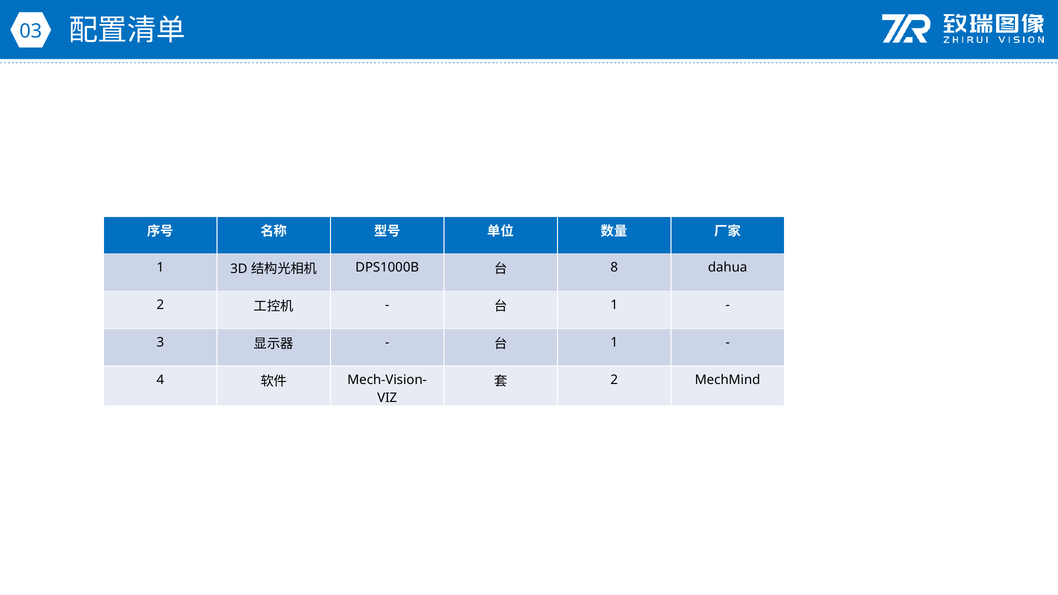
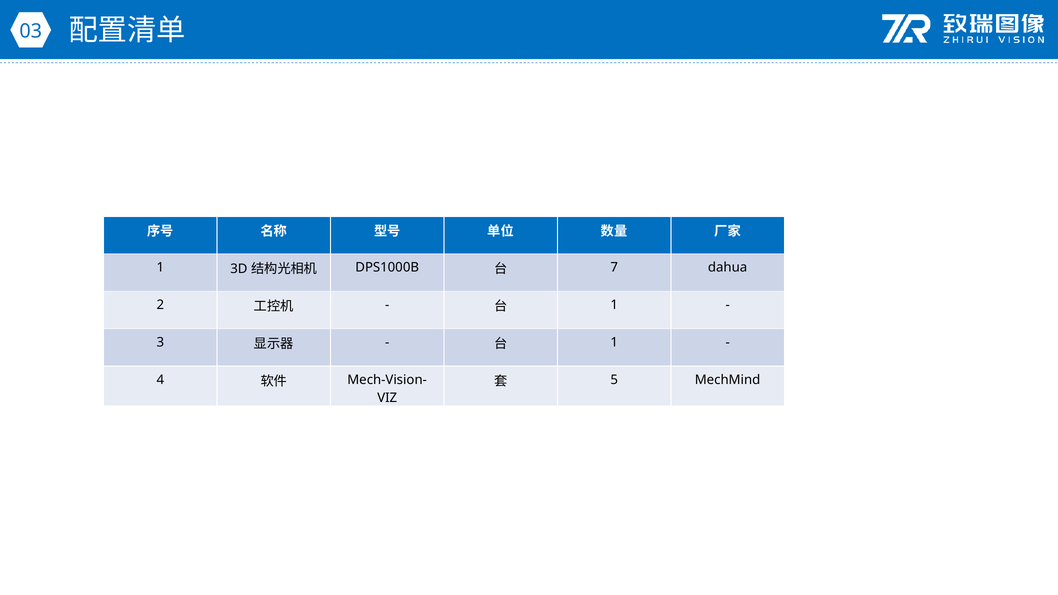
8: 8 -> 7
2 at (614, 380): 2 -> 5
